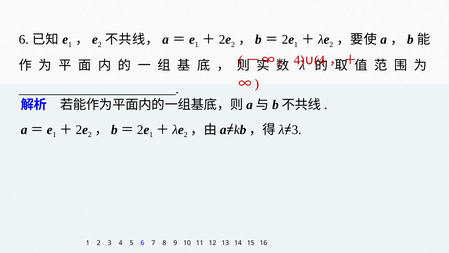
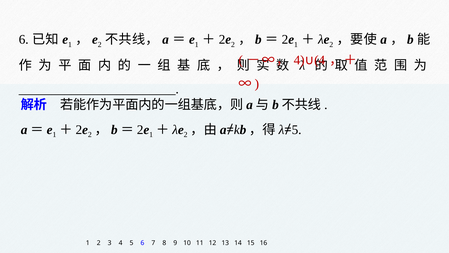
3 at (297, 129): 3 -> 5
